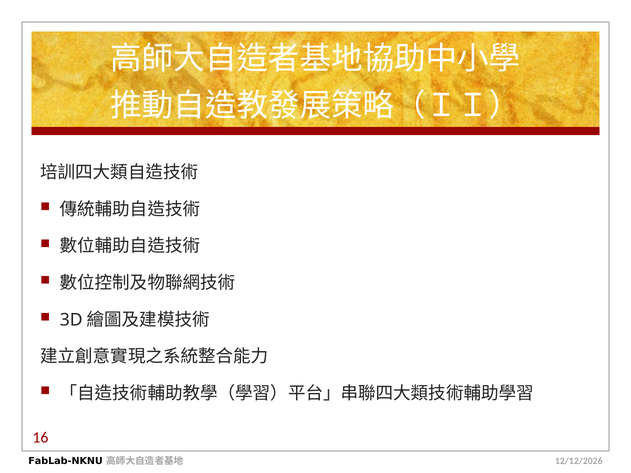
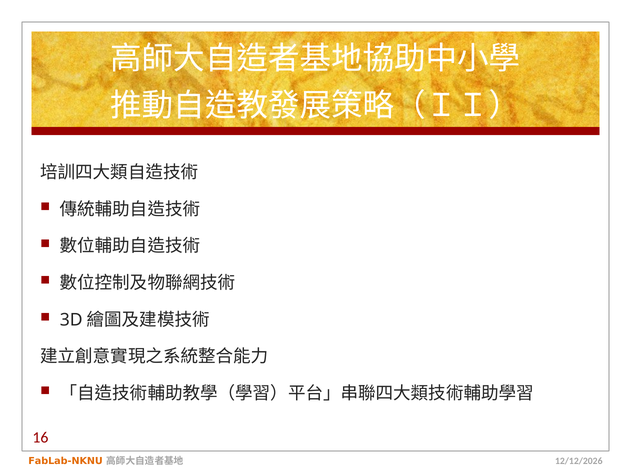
FabLab-NKNU colour: black -> orange
